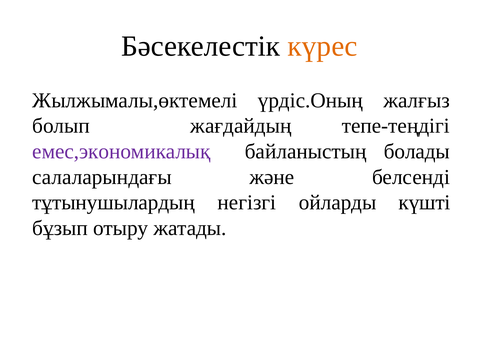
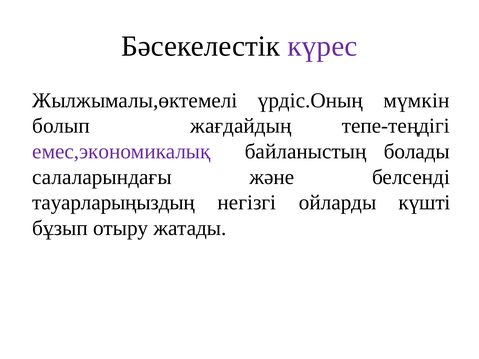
күрес colour: orange -> purple
жалғыз: жалғыз -> мүмкін
тұтынушылардың: тұтынушылардың -> тауарларыңыздың
